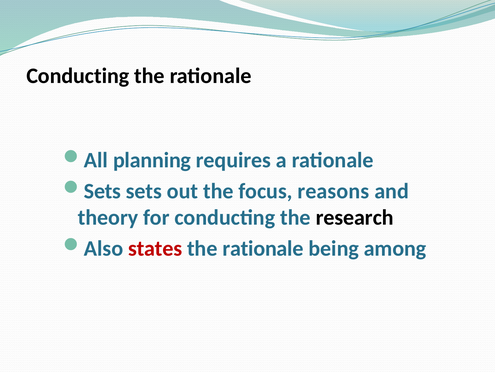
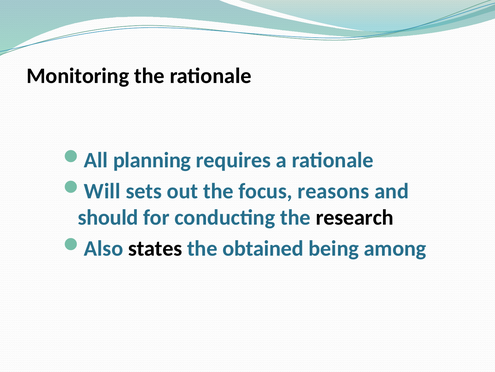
Conducting at (78, 76): Conducting -> Monitoring
Sets at (102, 191): Sets -> Will
theory: theory -> should
states colour: red -> black
rationale at (263, 248): rationale -> obtained
